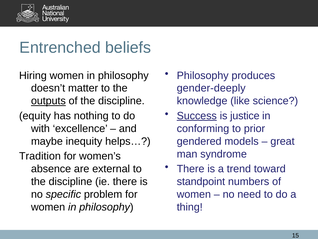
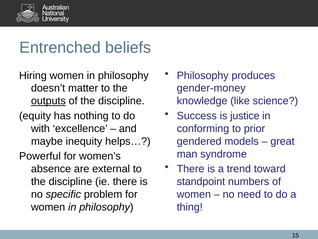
gender-deeply: gender-deeply -> gender-money
Success underline: present -> none
Tradition: Tradition -> Powerful
